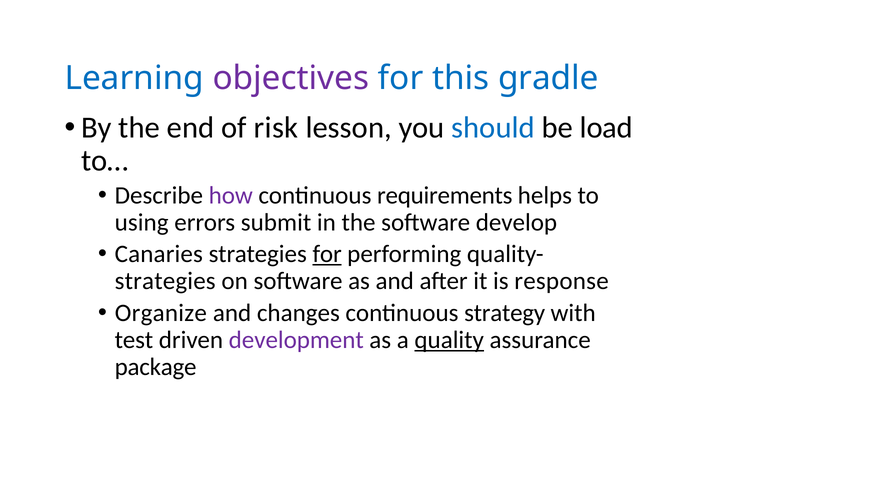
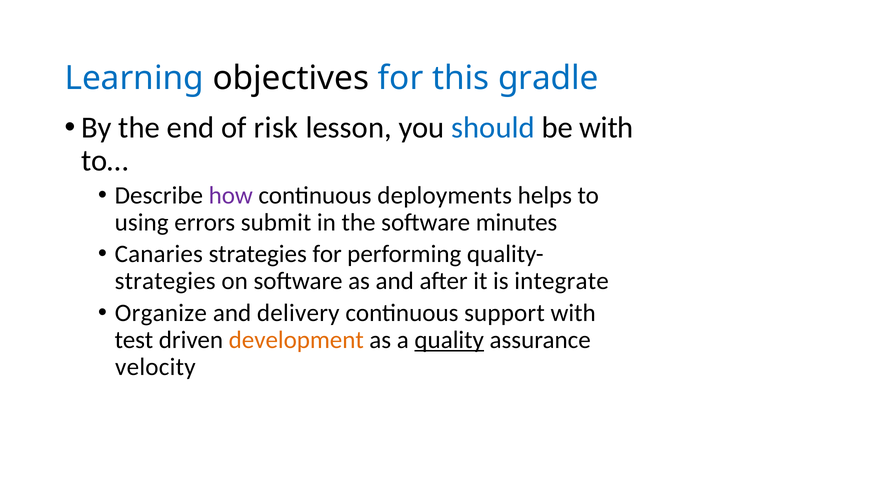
objectives colour: purple -> black
be load: load -> with
requirements: requirements -> deployments
develop: develop -> minutes
for at (327, 254) underline: present -> none
response: response -> integrate
changes: changes -> delivery
strategy: strategy -> support
development colour: purple -> orange
package: package -> velocity
